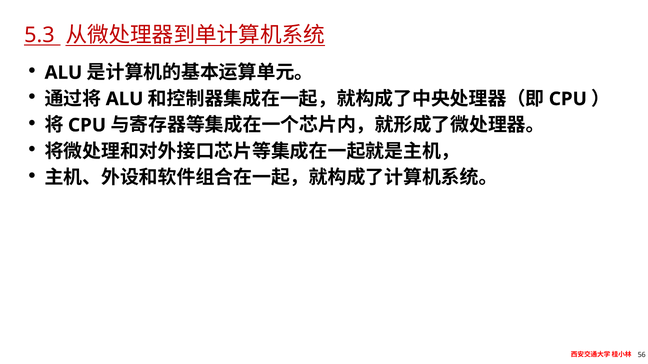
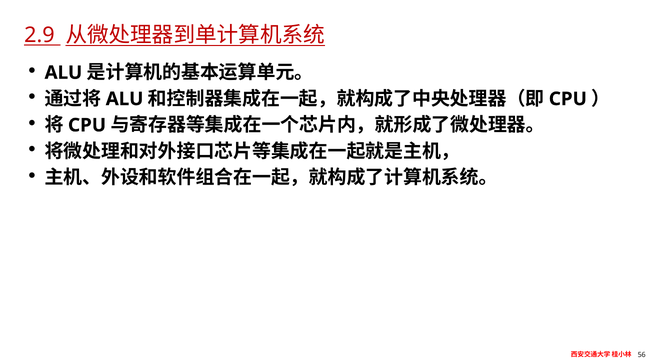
5.3: 5.3 -> 2.9
